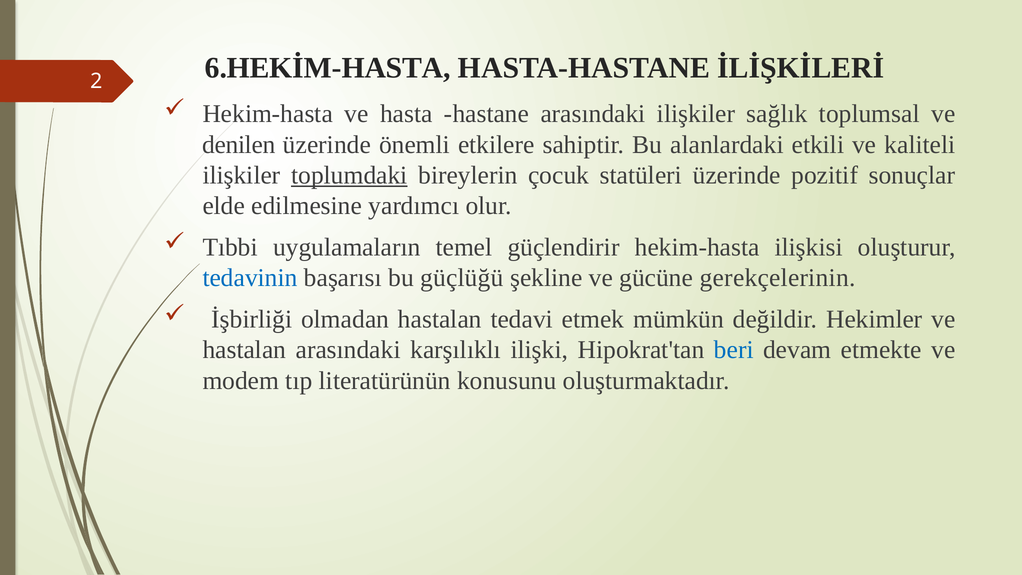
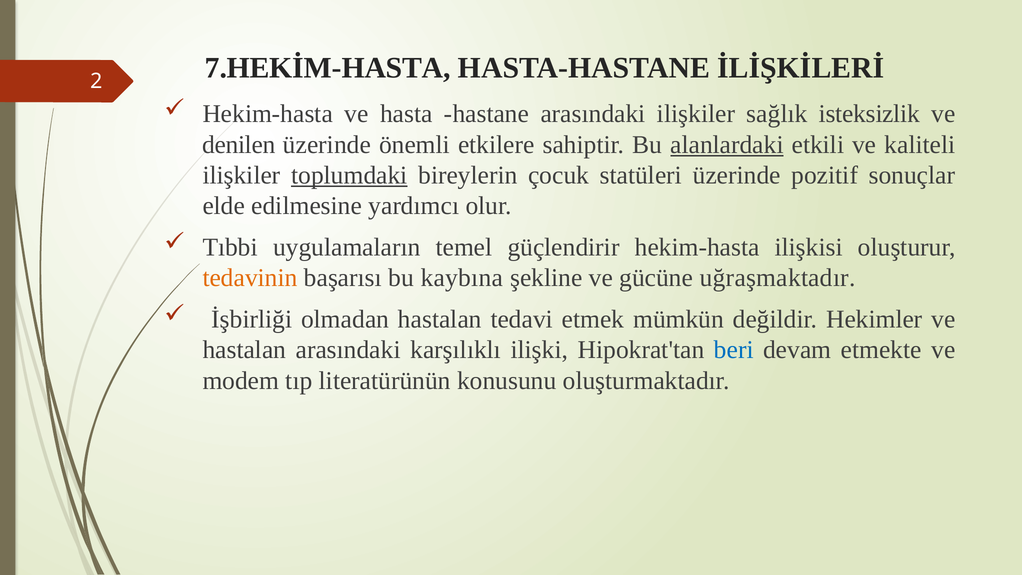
6.HEKİM-HASTA: 6.HEKİM-HASTA -> 7.HEKİM-HASTA
toplumsal: toplumsal -> isteksizlik
alanlardaki underline: none -> present
tedavinin colour: blue -> orange
güçlüğü: güçlüğü -> kaybına
gerekçelerinin: gerekçelerinin -> uğraşmaktadır
